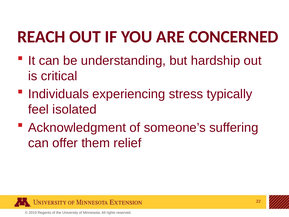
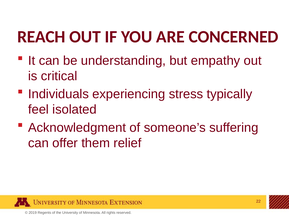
hardship: hardship -> empathy
